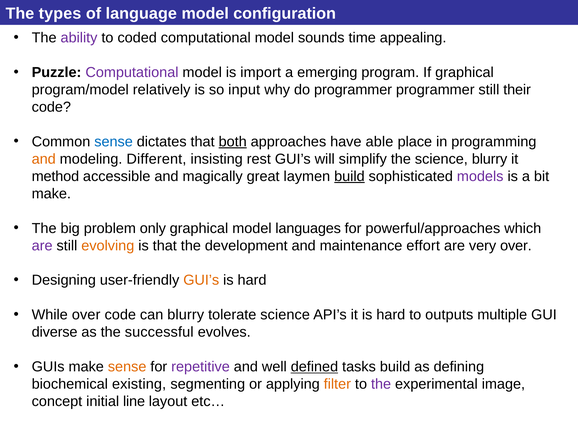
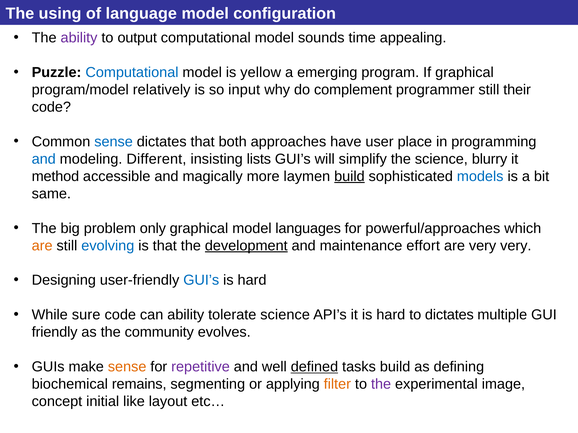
types: types -> using
coded: coded -> output
Computational at (132, 72) colour: purple -> blue
import: import -> yellow
do programmer: programmer -> complement
both underline: present -> none
able: able -> user
and at (44, 159) colour: orange -> blue
rest: rest -> lists
great: great -> more
models colour: purple -> blue
make at (51, 194): make -> same
are at (42, 246) colour: purple -> orange
evolving colour: orange -> blue
development underline: none -> present
very over: over -> very
GUI’s at (201, 281) colour: orange -> blue
While over: over -> sure
can blurry: blurry -> ability
to outputs: outputs -> dictates
diverse: diverse -> friendly
successful: successful -> community
existing: existing -> remains
line: line -> like
